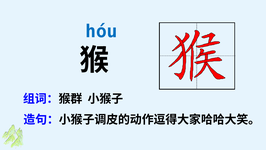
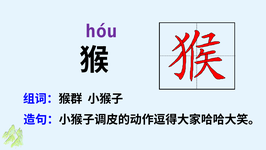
hóu colour: blue -> purple
